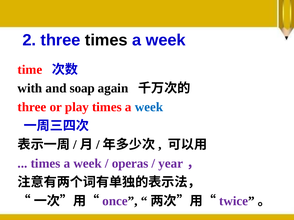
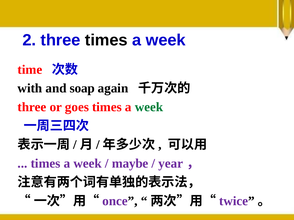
play: play -> goes
week at (149, 107) colour: blue -> green
operas: operas -> maybe
